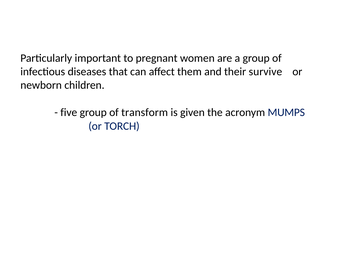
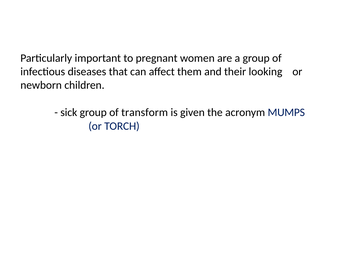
survive: survive -> looking
five: five -> sick
